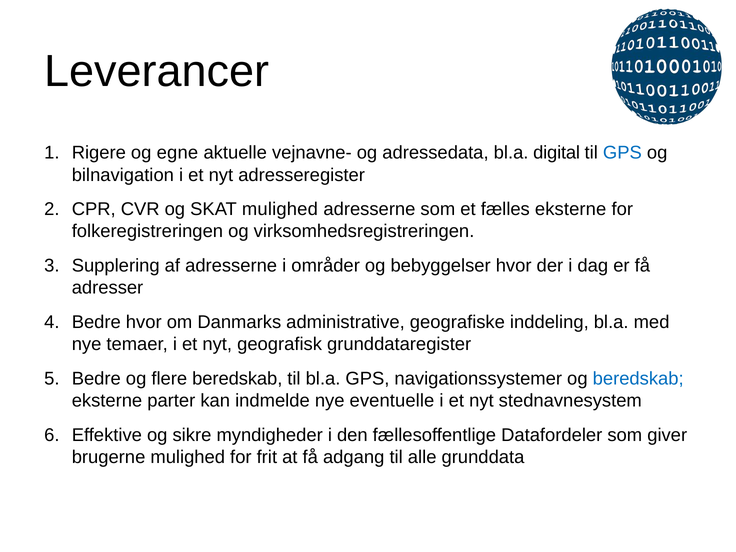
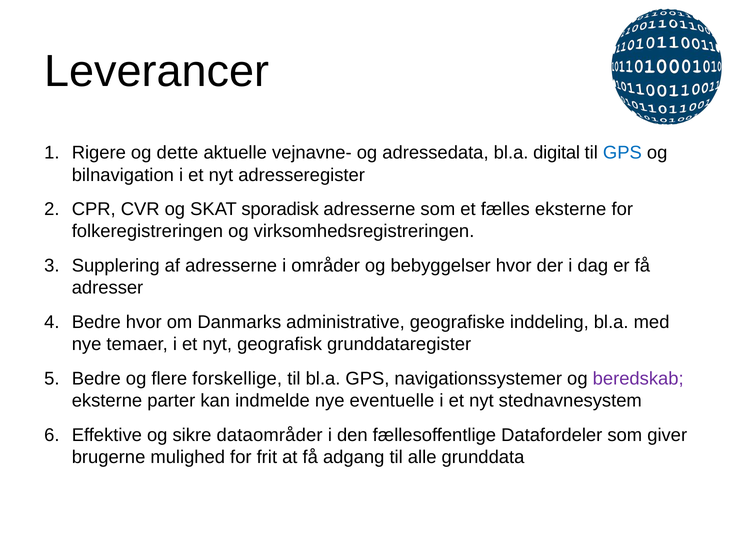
egne: egne -> dette
SKAT mulighed: mulighed -> sporadisk
flere beredskab: beredskab -> forskellige
beredskab at (638, 379) colour: blue -> purple
myndigheder: myndigheder -> dataområder
